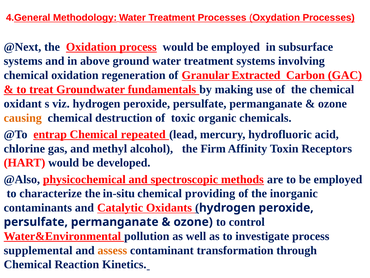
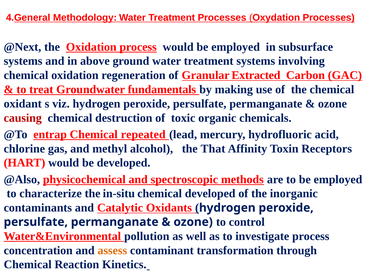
causing colour: orange -> red
Firm: Firm -> That
chemical providing: providing -> developed
supplemental: supplemental -> concentration
